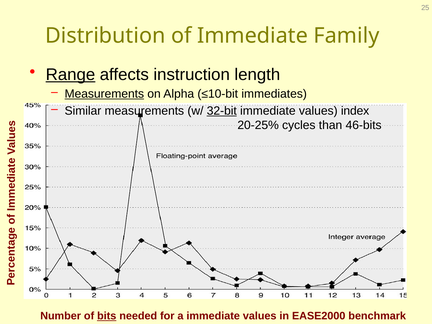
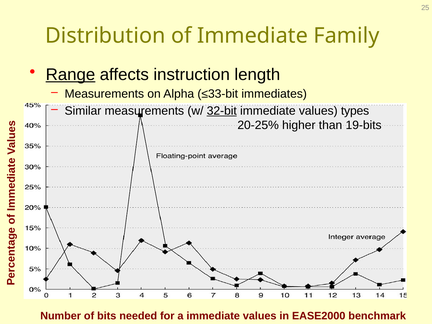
Measurements at (104, 94) underline: present -> none
≤10-bit: ≤10-bit -> ≤33-bit
index: index -> types
cycles: cycles -> higher
46-bits: 46-bits -> 19-bits
bits underline: present -> none
